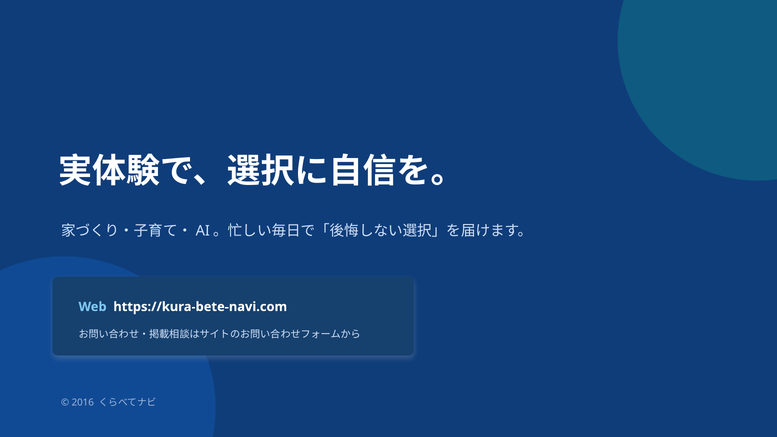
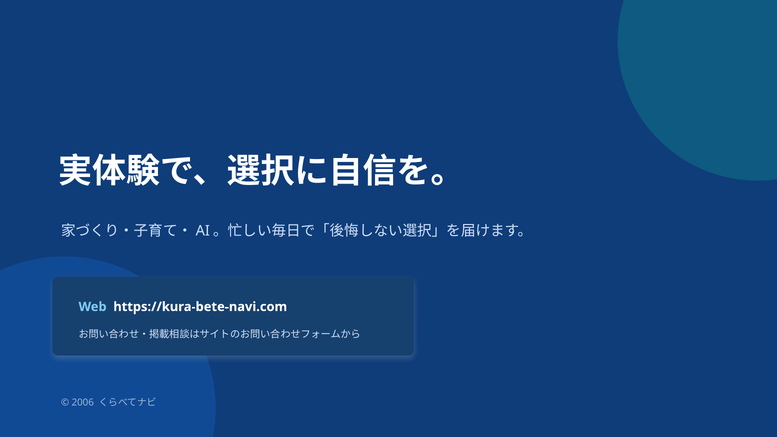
2016: 2016 -> 2006
